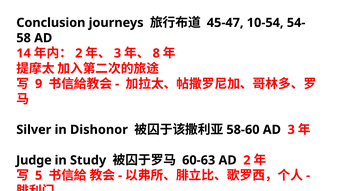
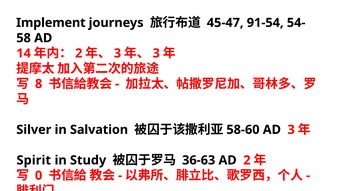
Conclusion: Conclusion -> Implement
10-54: 10-54 -> 91-54
8 at (156, 53): 8 -> 3
9: 9 -> 8
Dishonor: Dishonor -> Salvation
Judge: Judge -> Spirit
60-63: 60-63 -> 36-63
5: 5 -> 0
